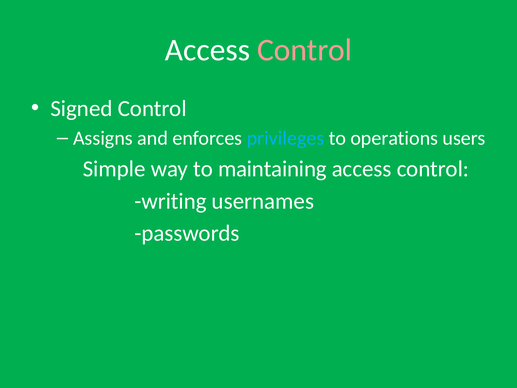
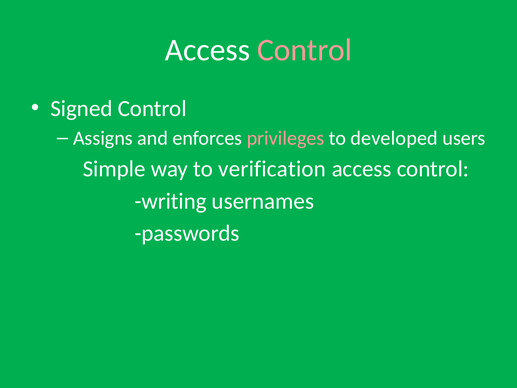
privileges colour: light blue -> pink
operations: operations -> developed
maintaining: maintaining -> verification
